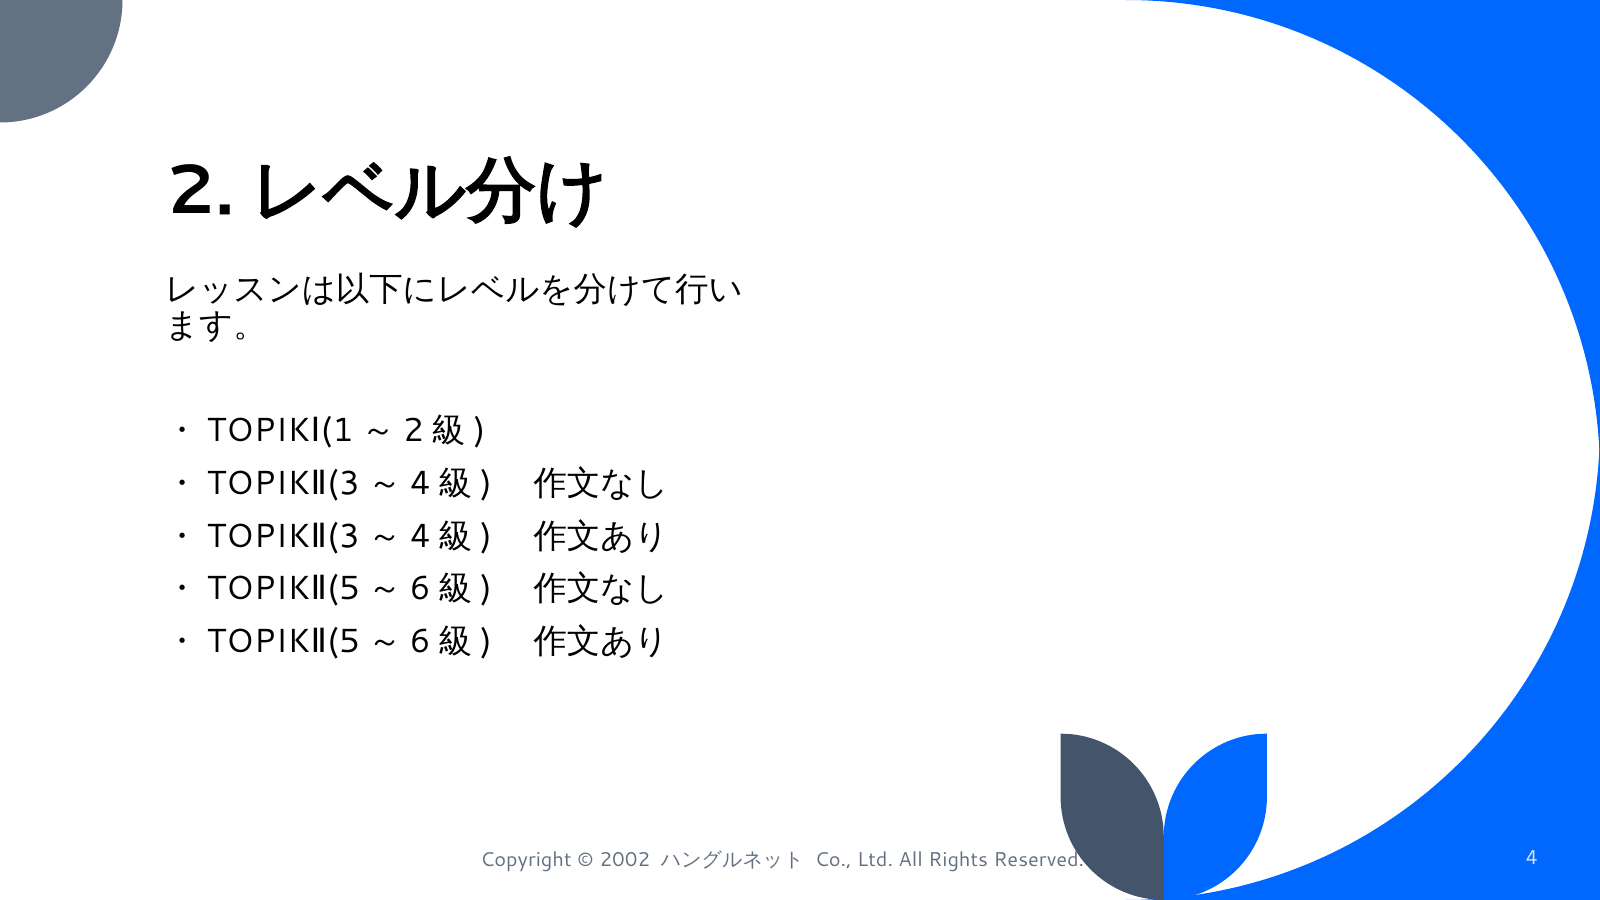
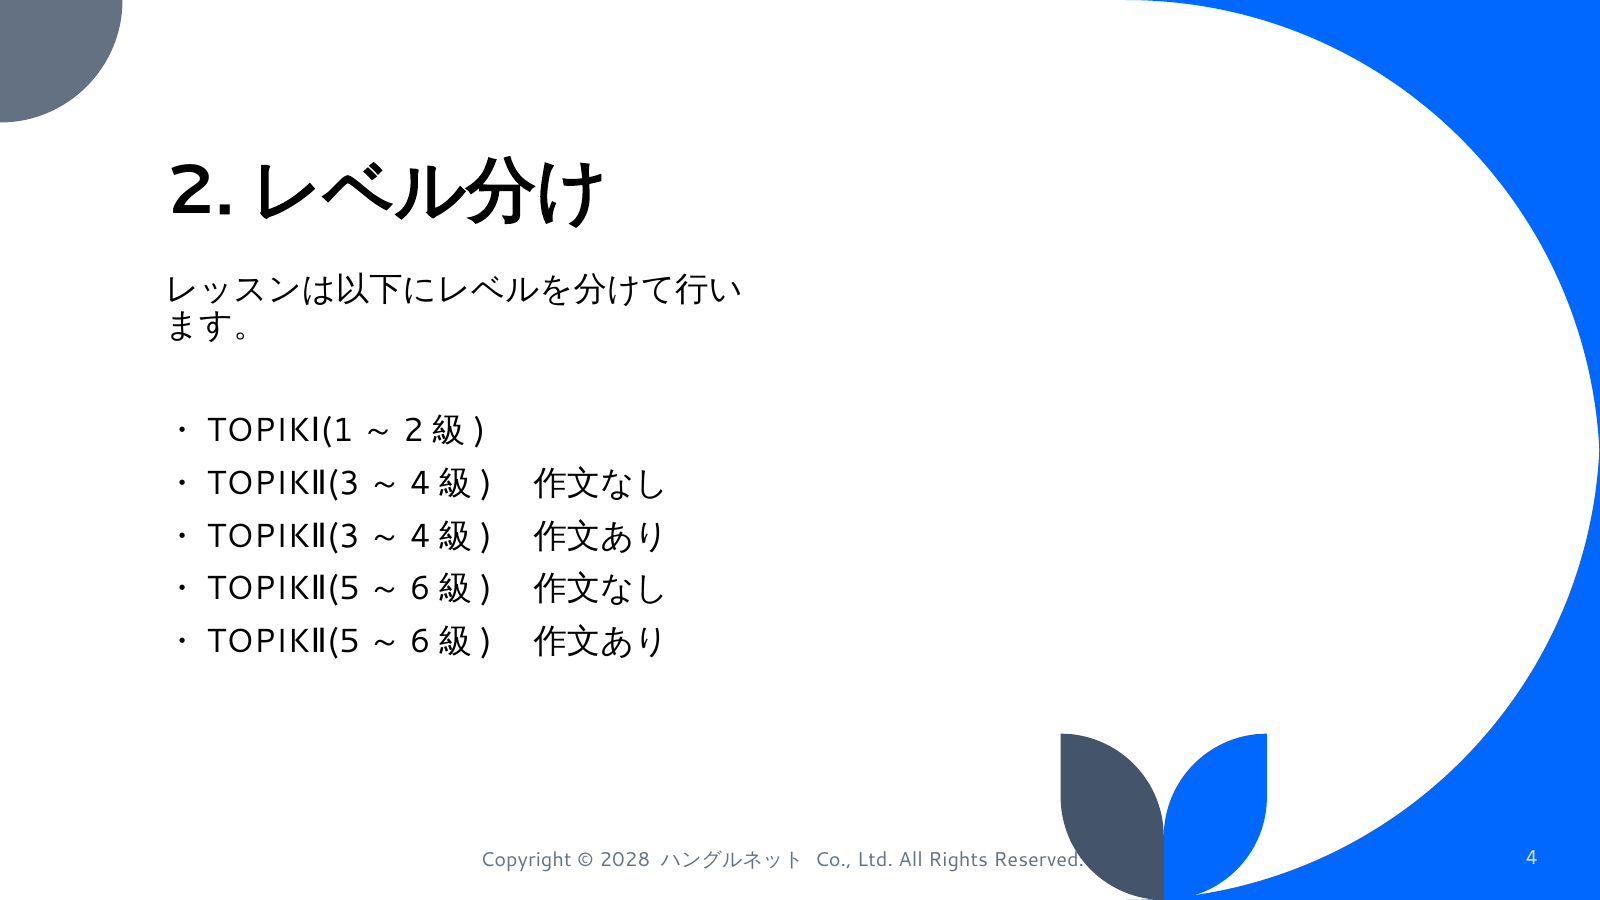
2002: 2002 -> 2028
